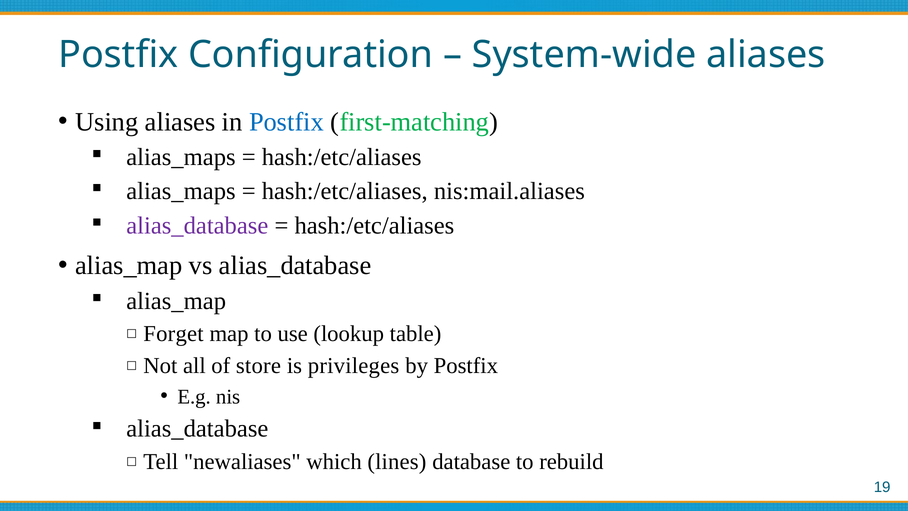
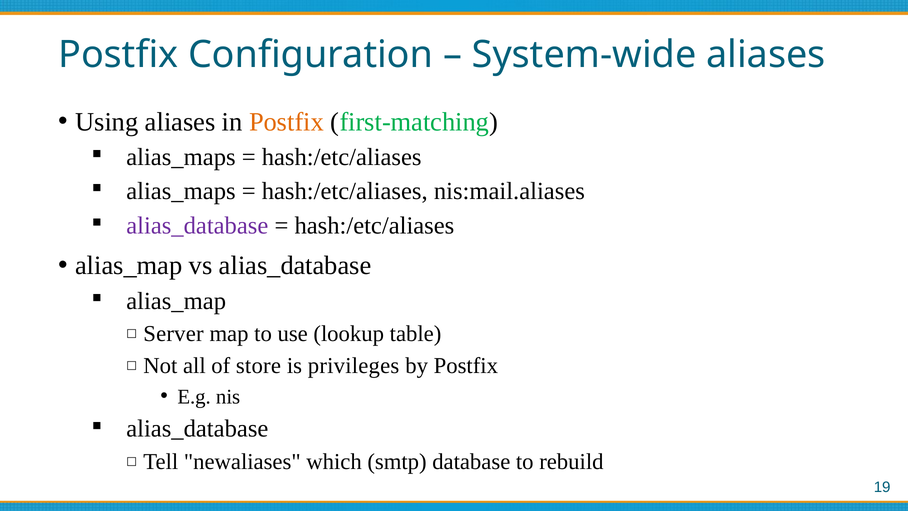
Postfix at (286, 122) colour: blue -> orange
Forget: Forget -> Server
lines: lines -> smtp
